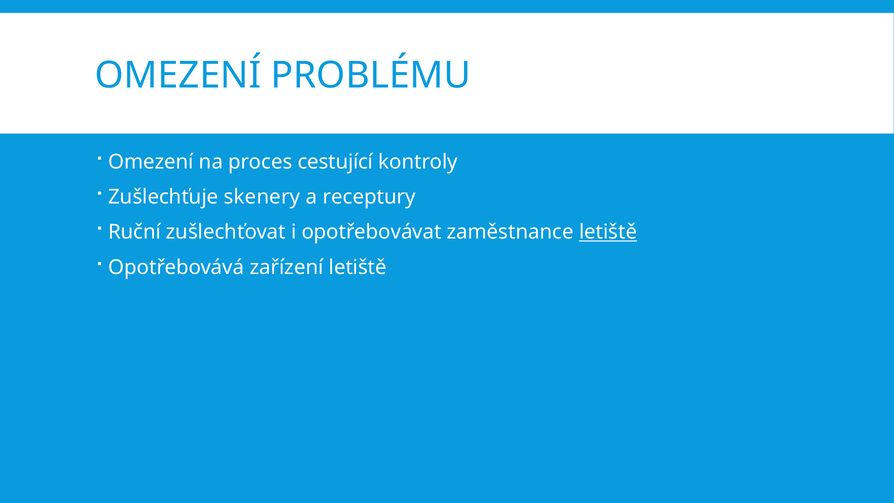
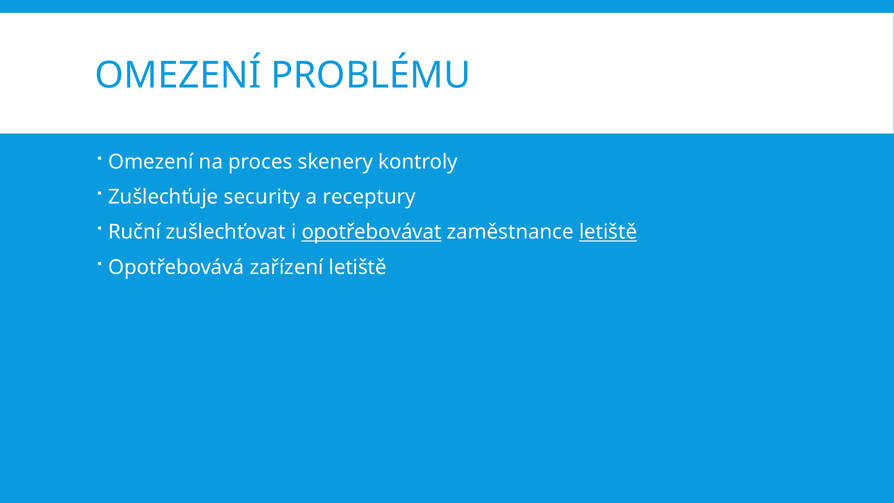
cestující: cestující -> skenery
skenery: skenery -> security
opotřebovávat underline: none -> present
